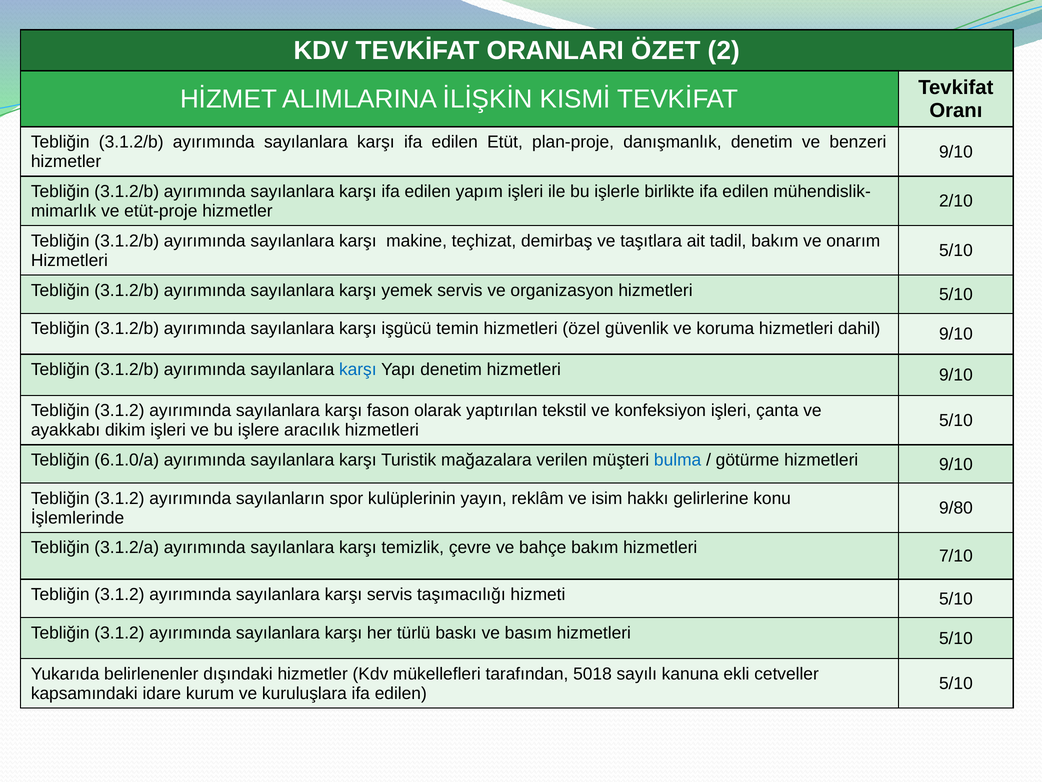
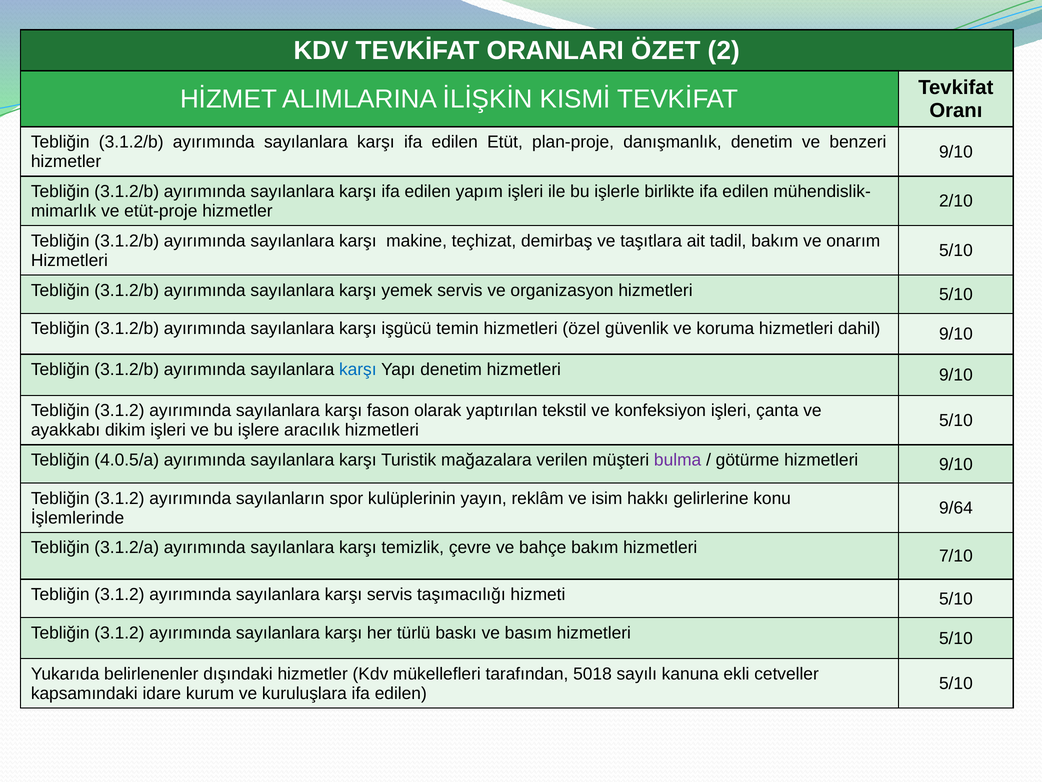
6.1.0/a: 6.1.0/a -> 4.0.5/a
bulma colour: blue -> purple
9/80: 9/80 -> 9/64
